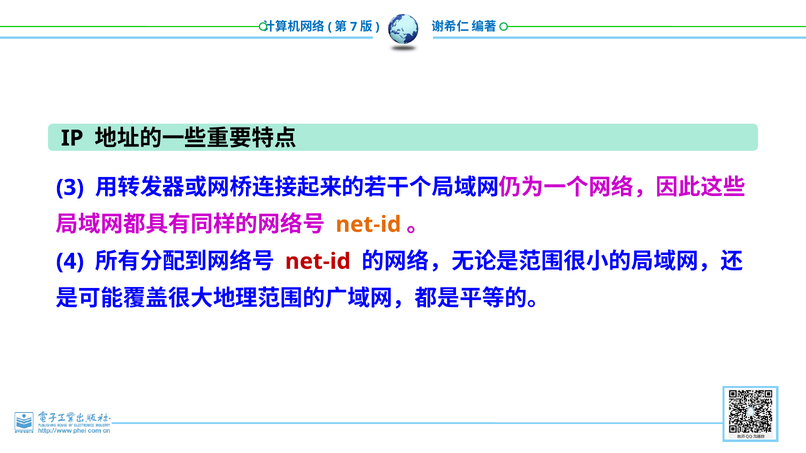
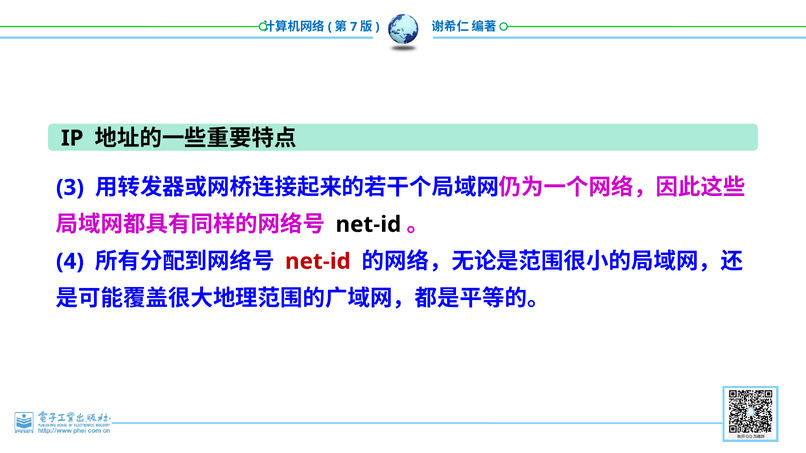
net-id at (368, 225) colour: orange -> black
